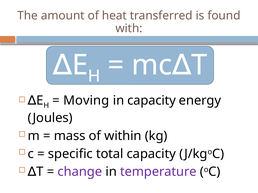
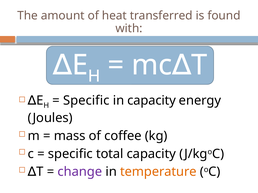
Moving at (86, 101): Moving -> Specific
within: within -> coffee
temperature colour: purple -> orange
